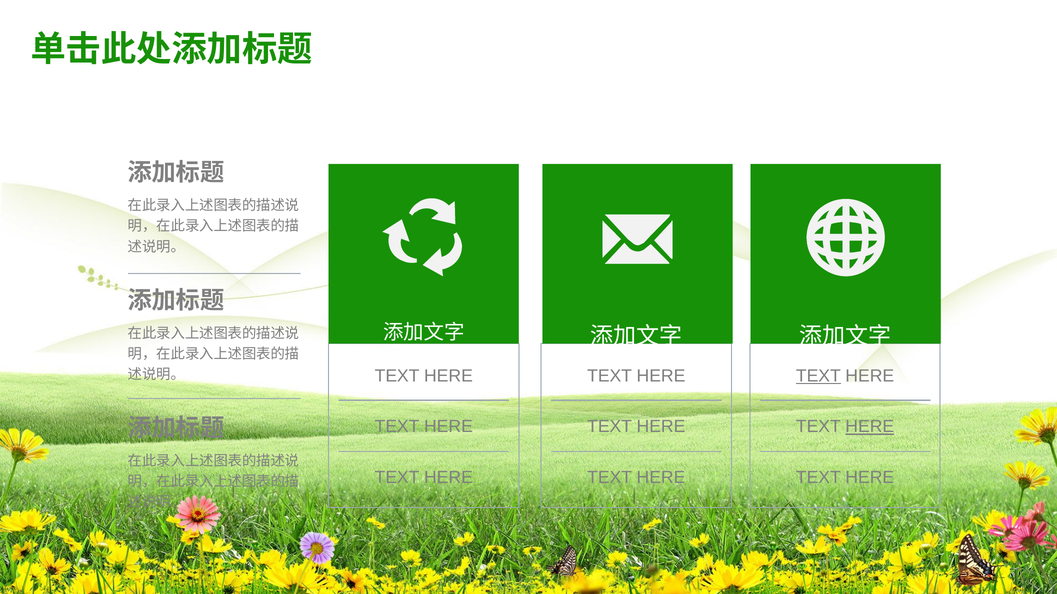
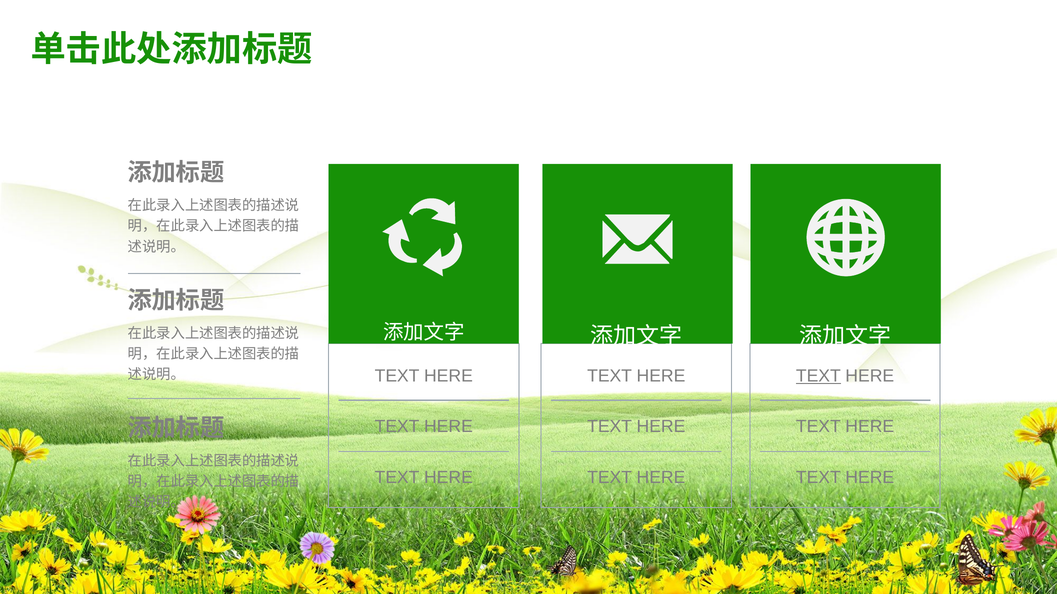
HERE at (870, 427) underline: present -> none
